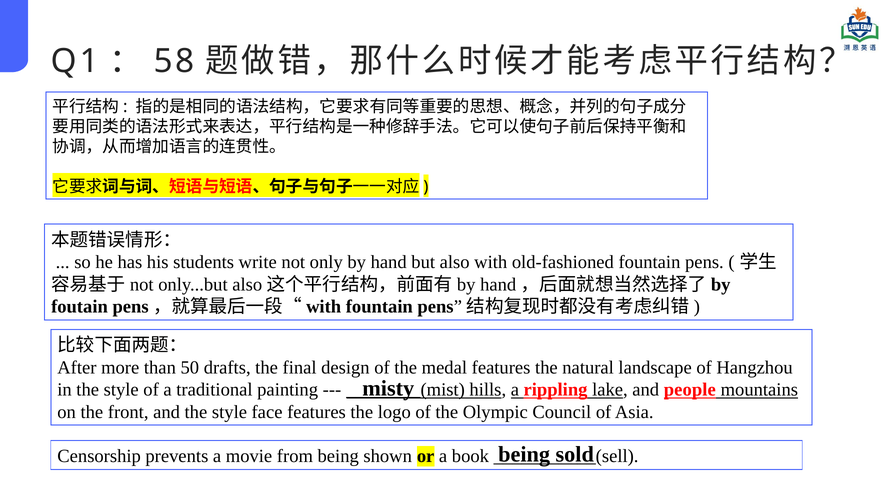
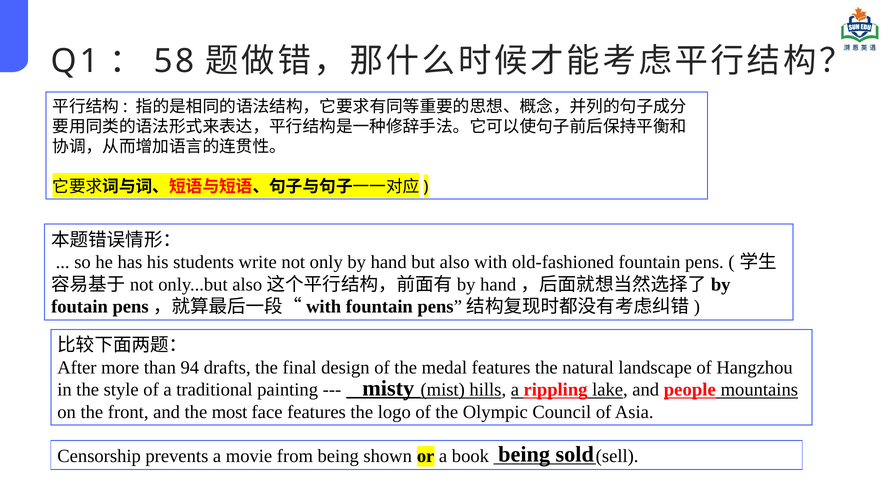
50: 50 -> 94
and the style: style -> most
